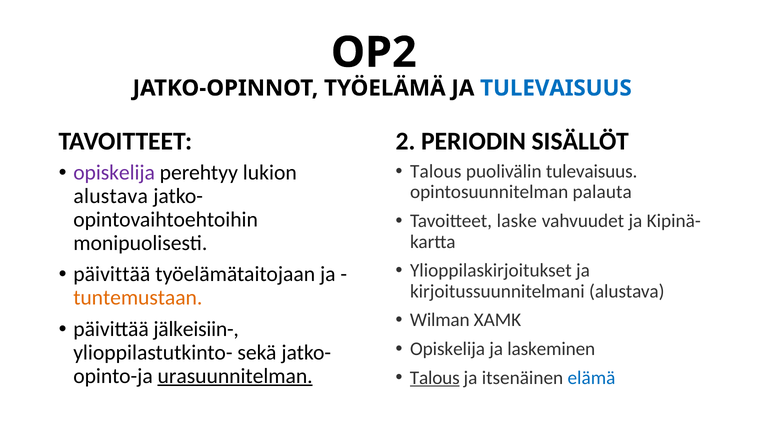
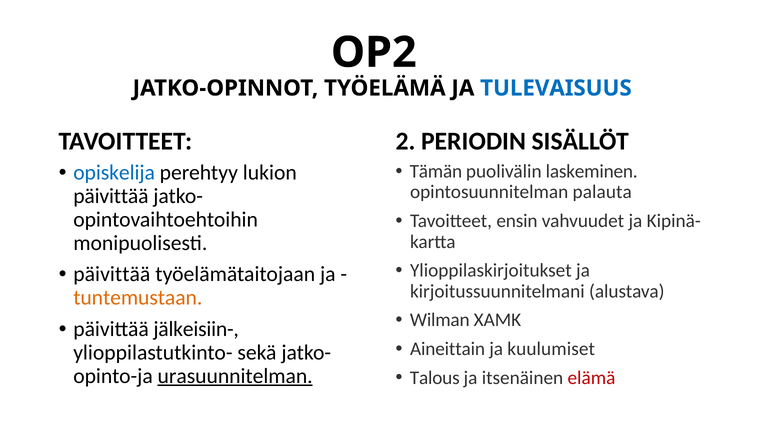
Talous at (436, 171): Talous -> Tämän
puolivälin tulevaisuus: tulevaisuus -> laskeminen
opiskelija at (114, 173) colour: purple -> blue
alustava at (111, 196): alustava -> päivittää
laske: laske -> ensin
Opiskelija at (448, 349): Opiskelija -> Aineittain
laskeminen: laskeminen -> kuulumiset
Talous at (435, 378) underline: present -> none
elämä colour: blue -> red
